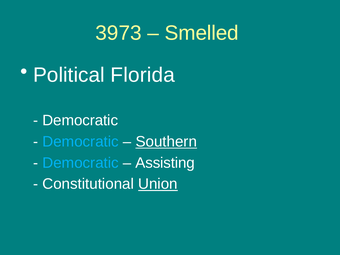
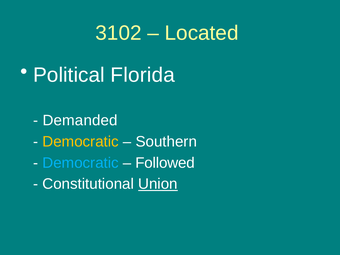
3973: 3973 -> 3102
Smelled: Smelled -> Located
Democratic at (80, 120): Democratic -> Demanded
Democratic at (81, 142) colour: light blue -> yellow
Southern underline: present -> none
Assisting: Assisting -> Followed
